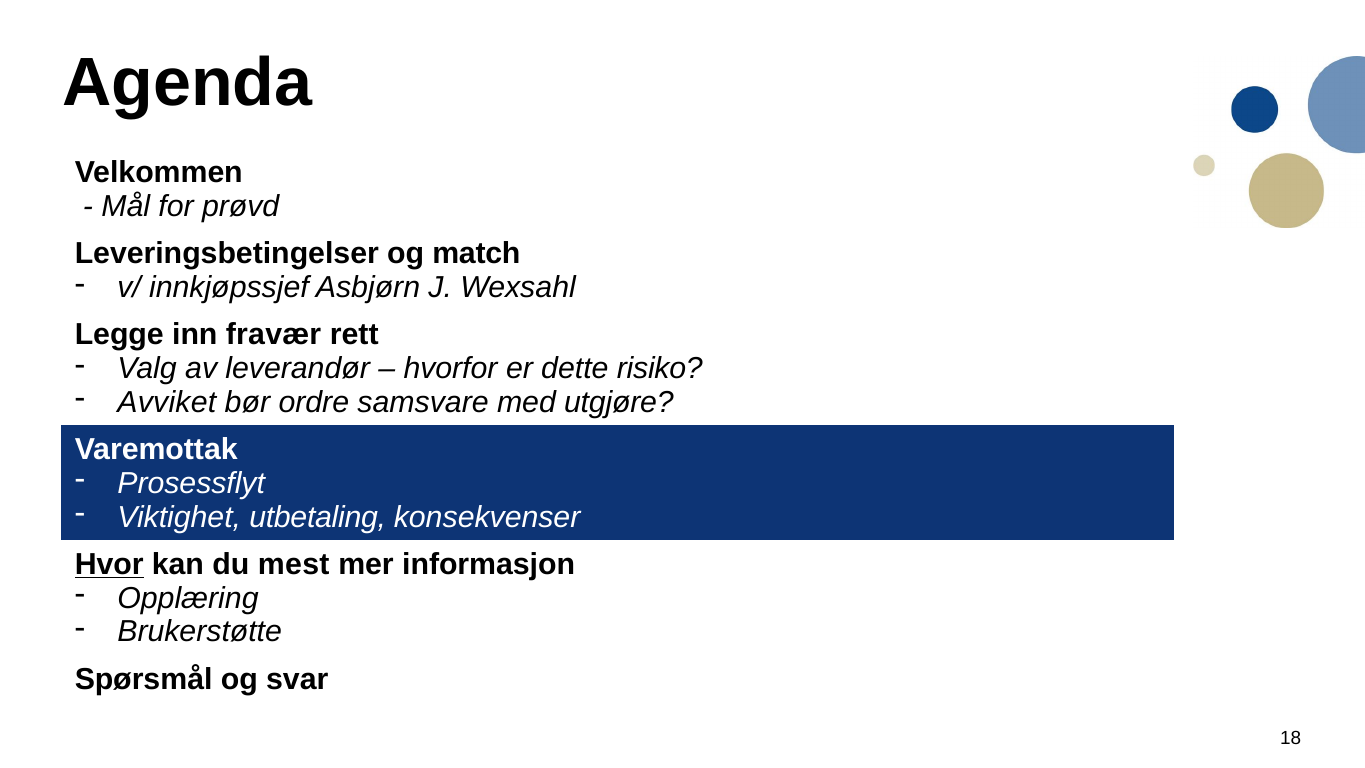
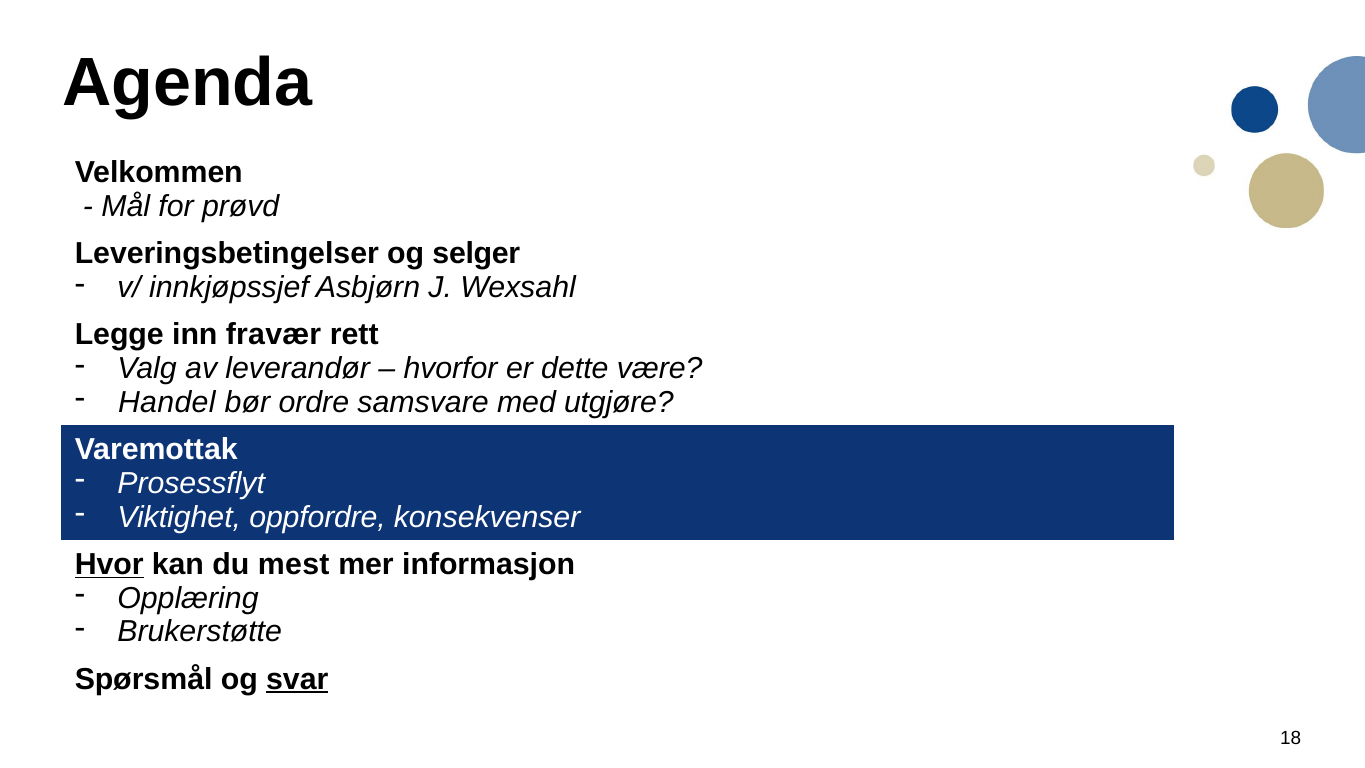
match: match -> selger
risiko: risiko -> være
Avviket: Avviket -> Handel
utbetaling: utbetaling -> oppfordre
svar underline: none -> present
